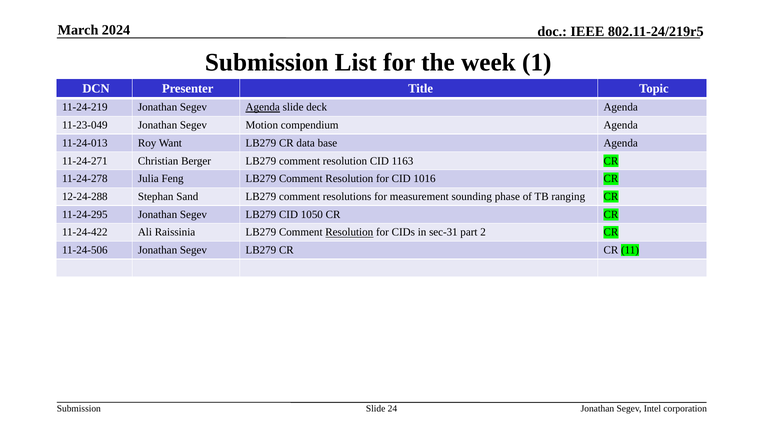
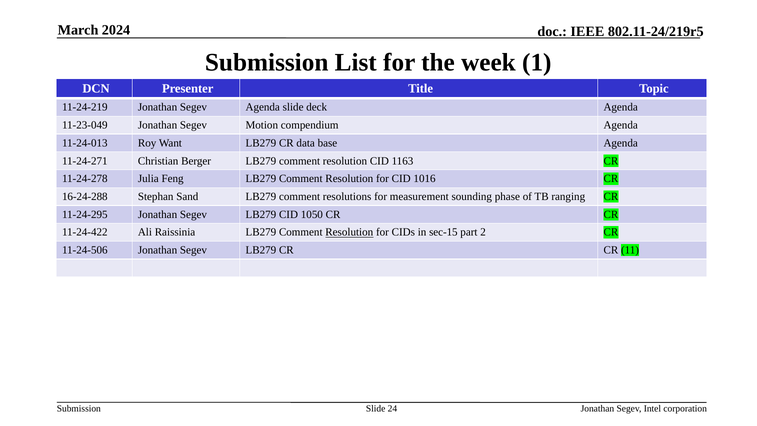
Agenda at (263, 107) underline: present -> none
12-24-288: 12-24-288 -> 16-24-288
sec-31: sec-31 -> sec-15
